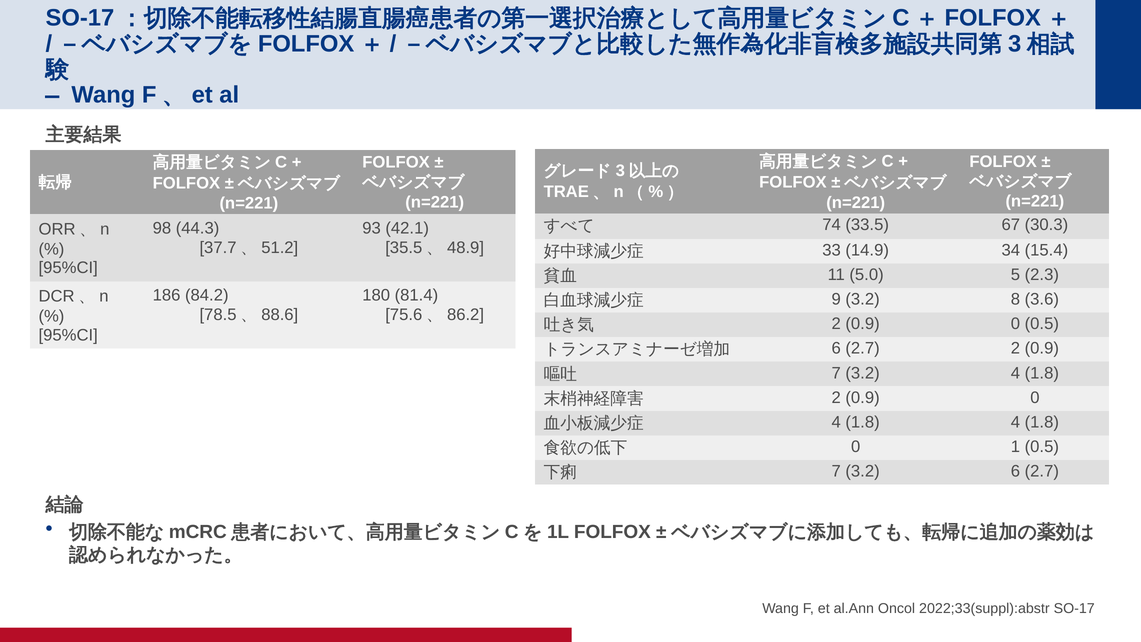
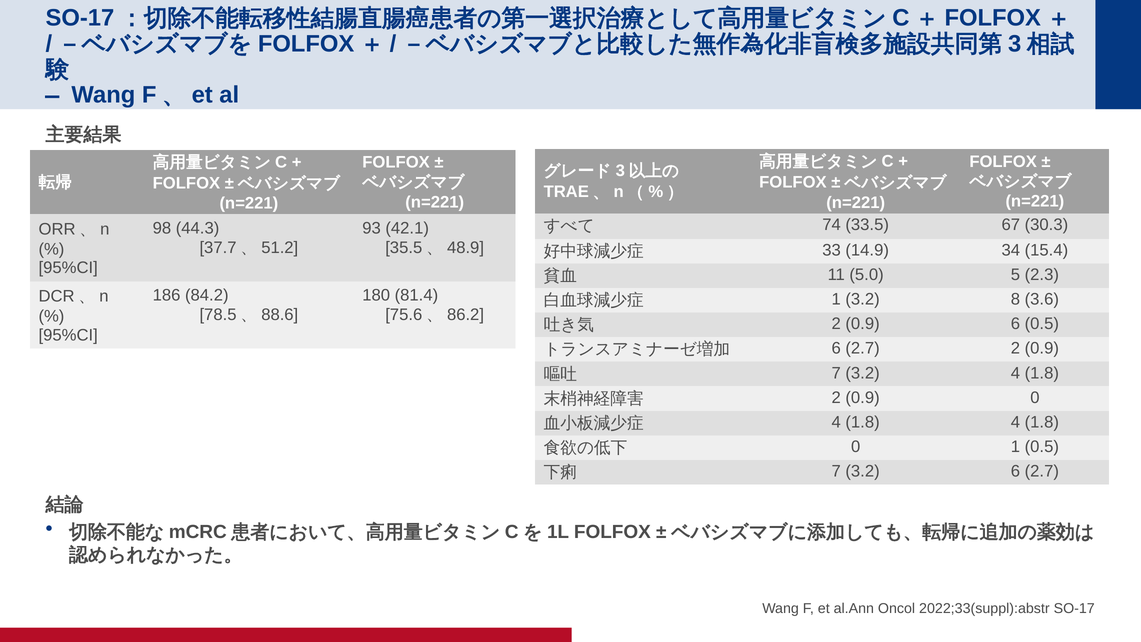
9 at (836, 299): 9 -> 1
0 at (1015, 324): 0 -> 6
